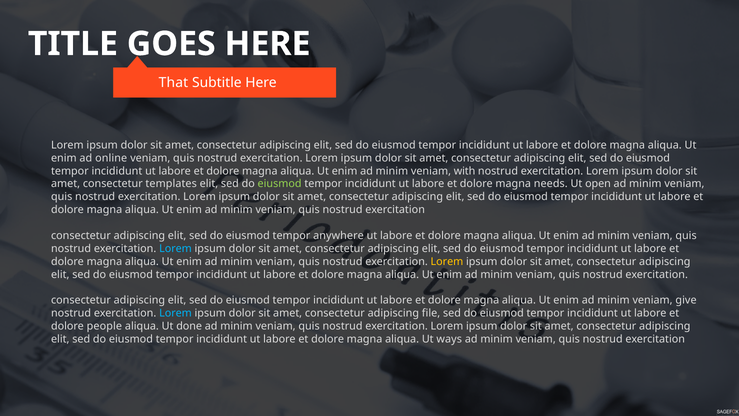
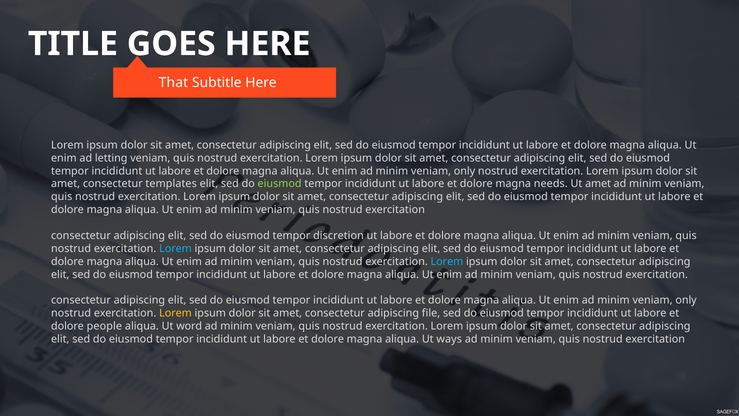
online: online -> letting
with at (465, 171): with -> only
Ut open: open -> amet
anywhere: anywhere -> discretion
Lorem at (447, 261) colour: yellow -> light blue
give at (686, 300): give -> only
Lorem at (175, 313) colour: light blue -> yellow
done: done -> word
